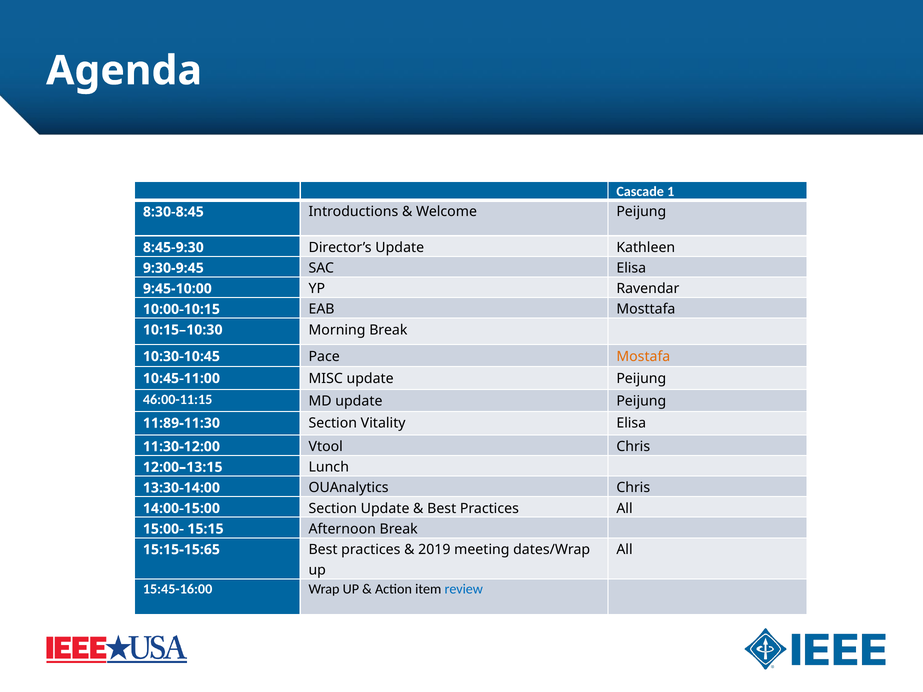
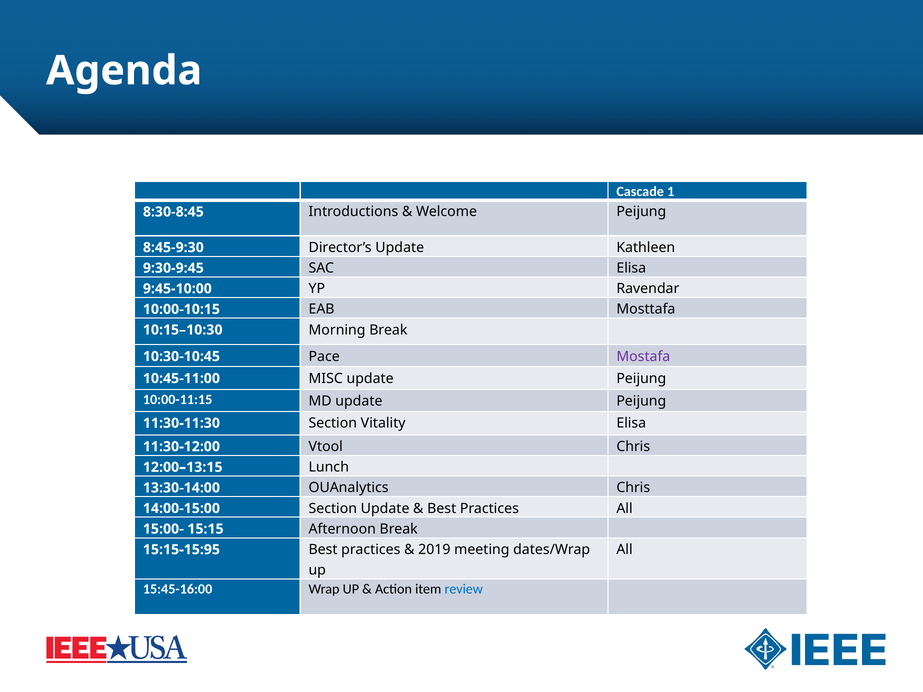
Mostafa colour: orange -> purple
46:00-11:15: 46:00-11:15 -> 10:00-11:15
11:89-11:30: 11:89-11:30 -> 11:30-11:30
15:15-15:65: 15:15-15:65 -> 15:15-15:95
